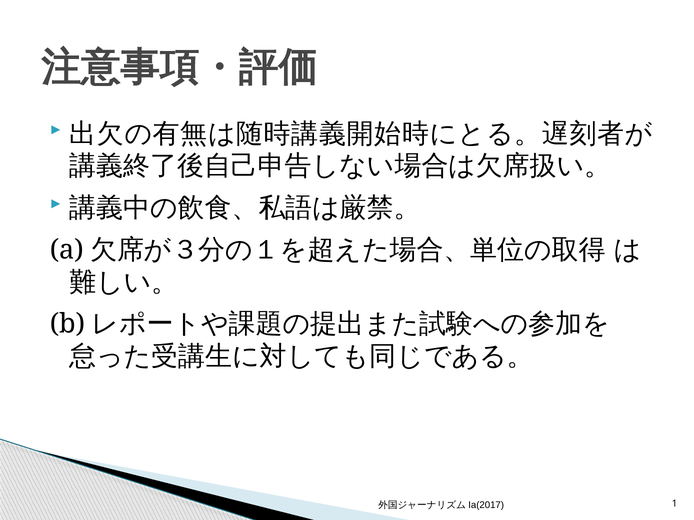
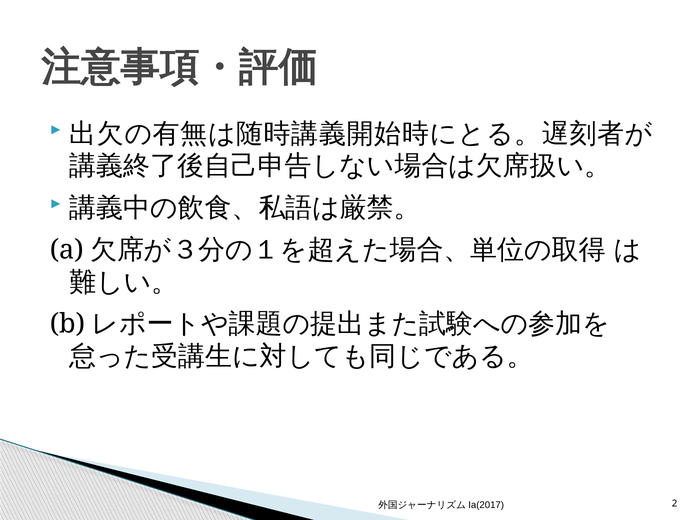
1: 1 -> 2
